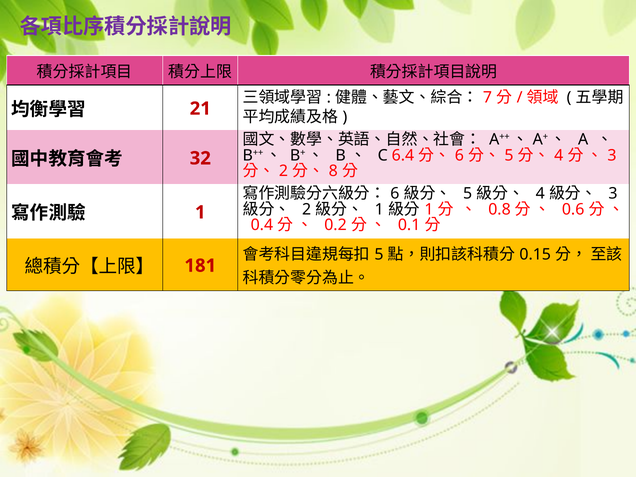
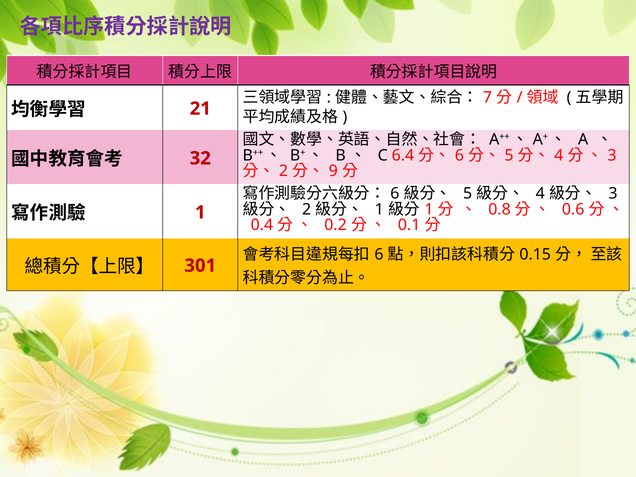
8: 8 -> 9
5 at (379, 255): 5 -> 6
181: 181 -> 301
